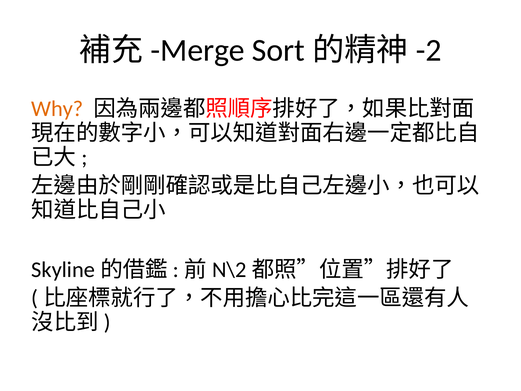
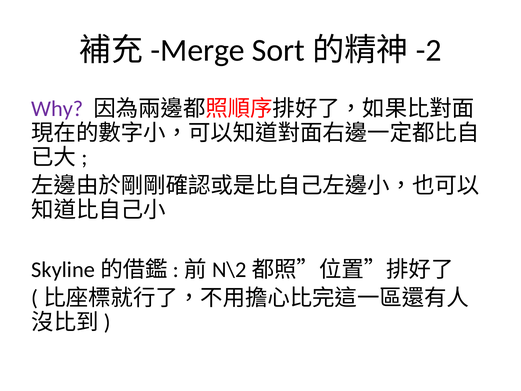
Why colour: orange -> purple
